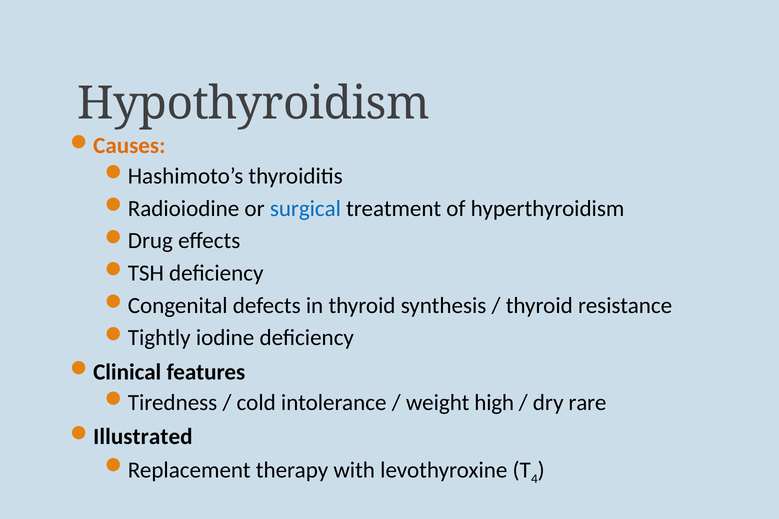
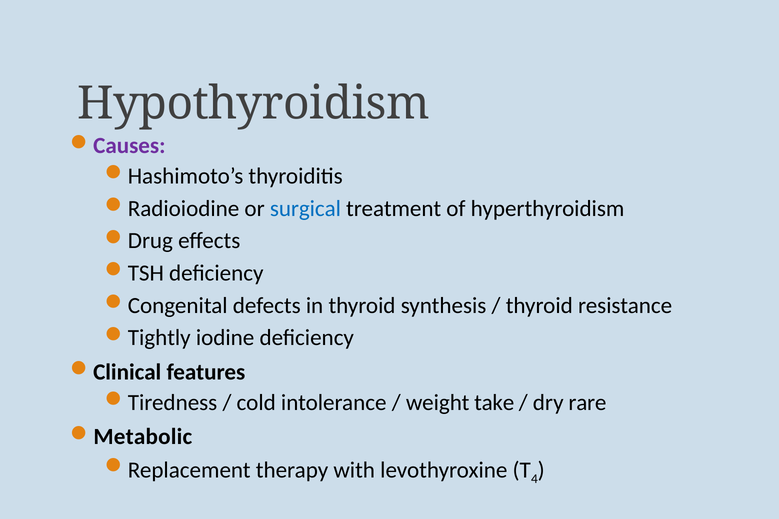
Causes colour: orange -> purple
high: high -> take
Illustrated: Illustrated -> Metabolic
